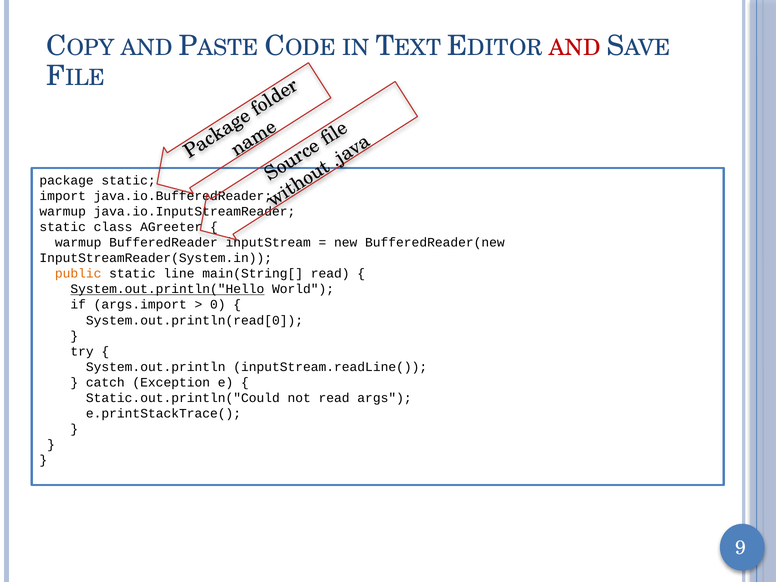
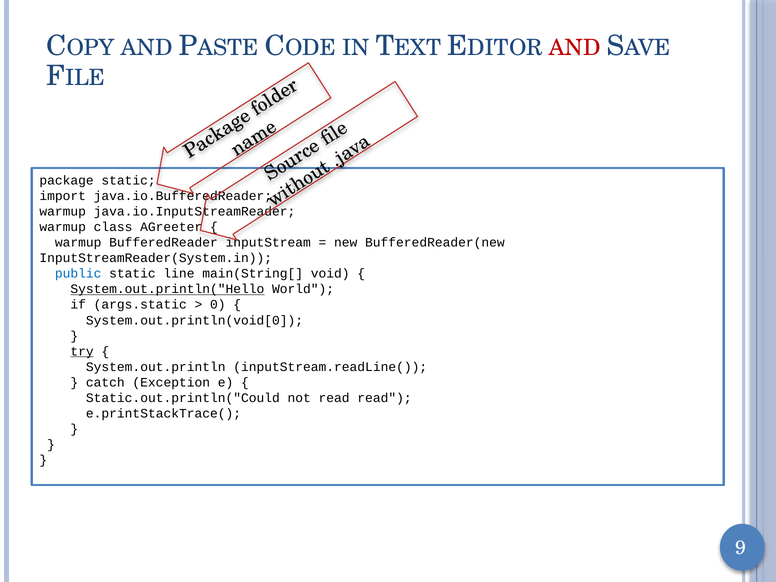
static at (63, 227): static -> warmup
public colour: orange -> blue
main(String[ read: read -> void
args.import: args.import -> args.static
System.out.println(read[0: System.out.println(read[0 -> System.out.println(void[0
try underline: none -> present
read args: args -> read
